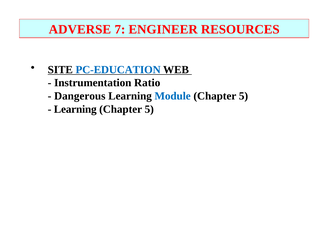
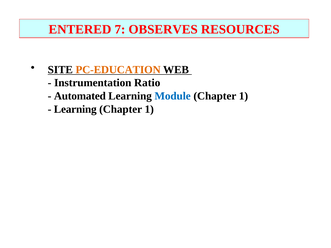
ADVERSE: ADVERSE -> ENTERED
ENGINEER: ENGINEER -> OBSERVES
PC-EDUCATION colour: blue -> orange
Dangerous: Dangerous -> Automated
5 at (244, 96): 5 -> 1
5 at (149, 109): 5 -> 1
